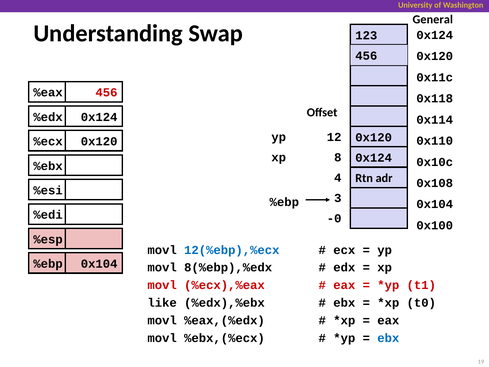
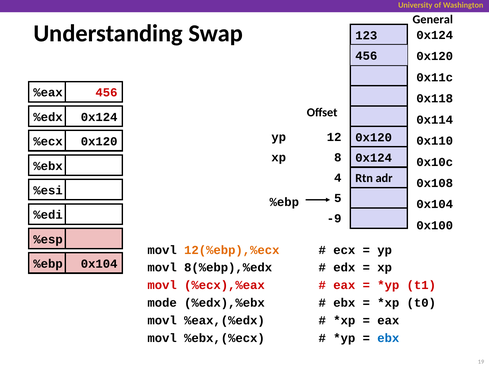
3: 3 -> 5
-0: -0 -> -9
12(%ebp),%ecx colour: blue -> orange
like: like -> mode
